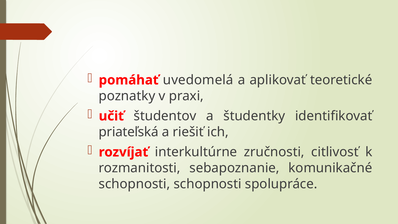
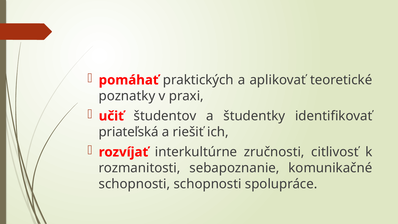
uvedomelá: uvedomelá -> praktických
